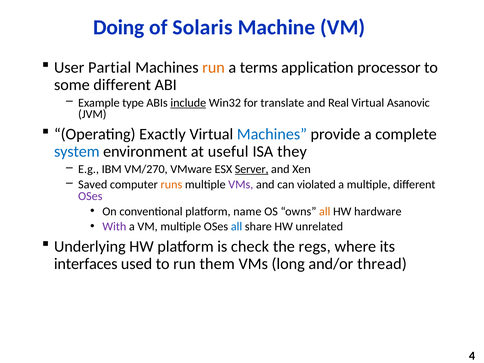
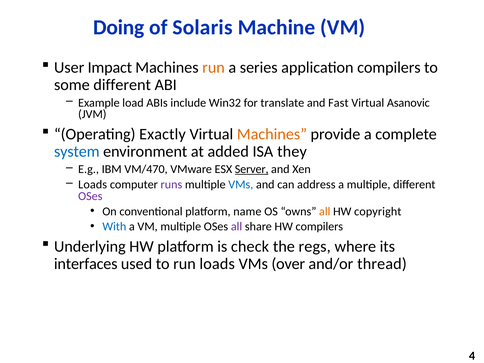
Partial: Partial -> Impact
terms: terms -> series
application processor: processor -> compilers
type: type -> load
include underline: present -> none
Real: Real -> Fast
Machines at (272, 134) colour: blue -> orange
useful: useful -> added
VM/270: VM/270 -> VM/470
Saved at (93, 185): Saved -> Loads
runs colour: orange -> purple
VMs at (241, 185) colour: purple -> blue
violated: violated -> address
hardware: hardware -> copyright
With colour: purple -> blue
all at (237, 227) colour: blue -> purple
HW unrelated: unrelated -> compilers
run them: them -> loads
long: long -> over
